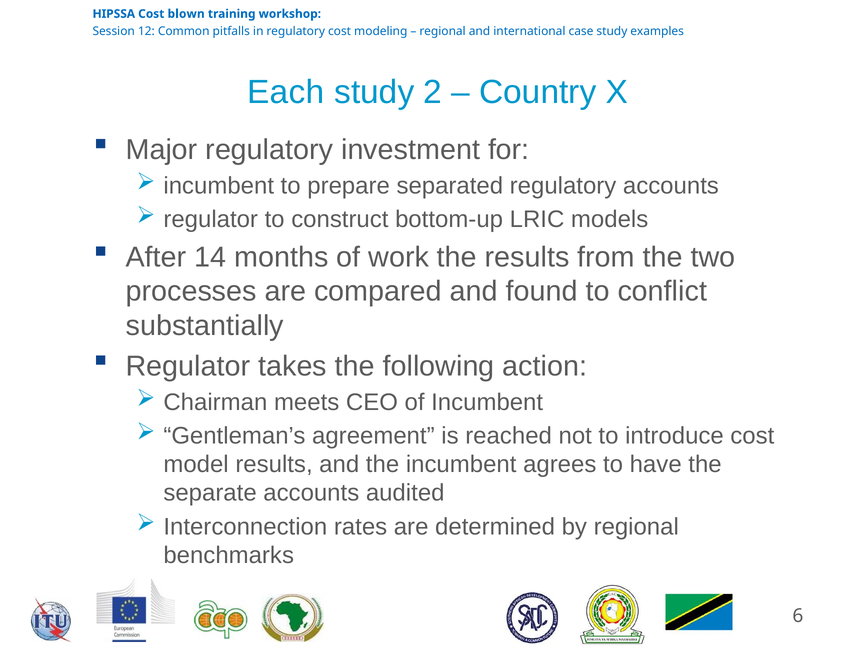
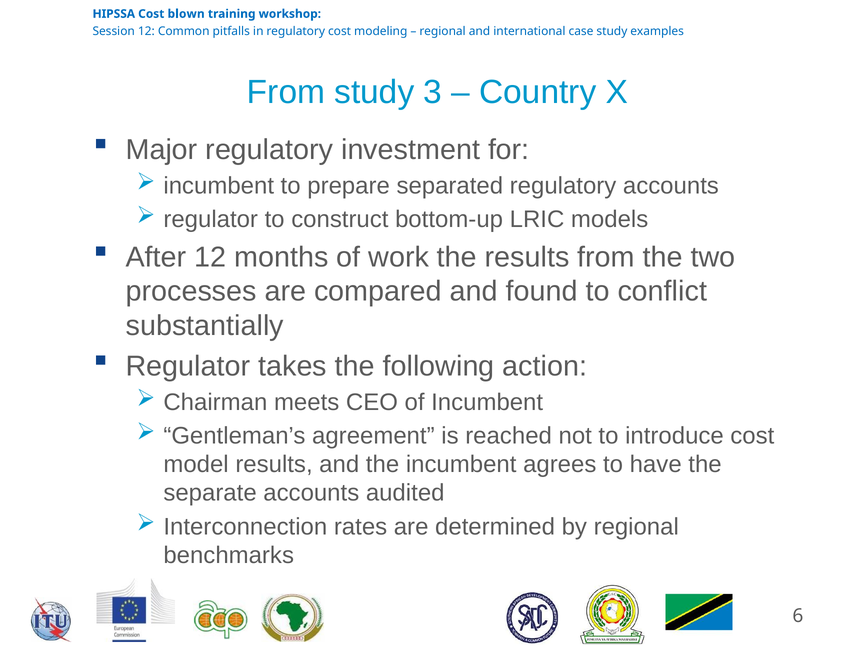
Each at (286, 92): Each -> From
2: 2 -> 3
After 14: 14 -> 12
